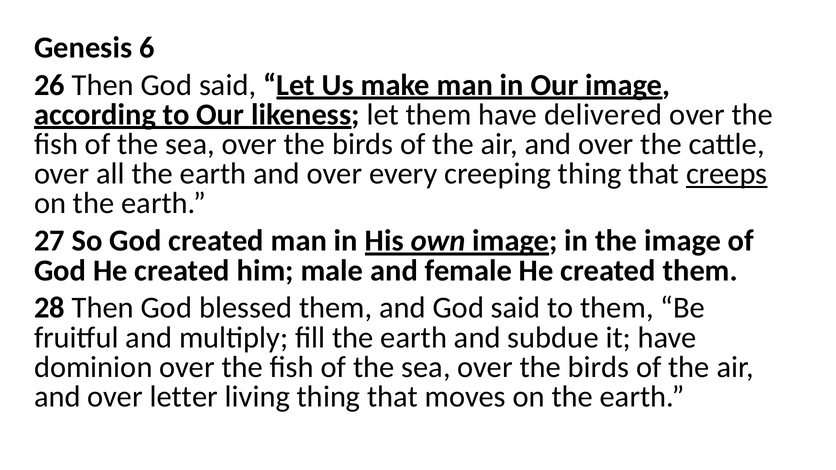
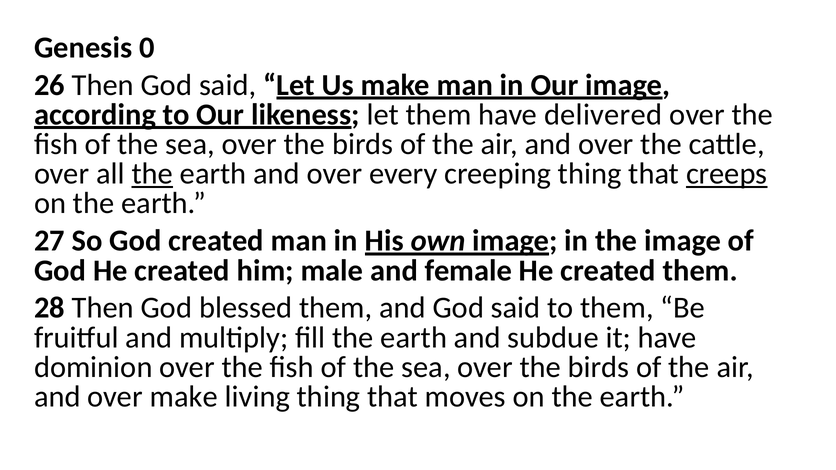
6: 6 -> 0
the at (152, 174) underline: none -> present
over letter: letter -> make
